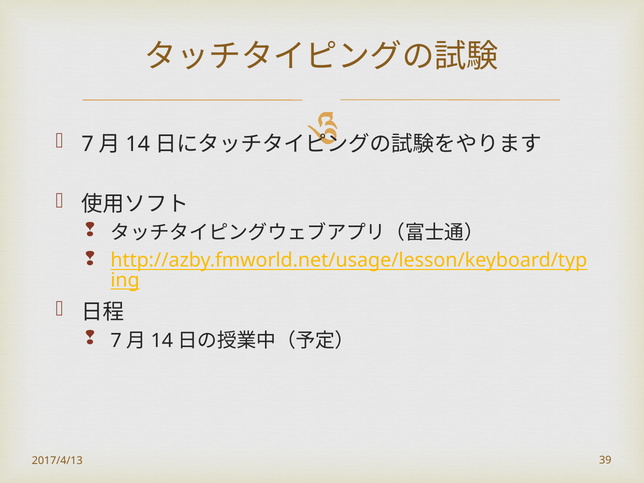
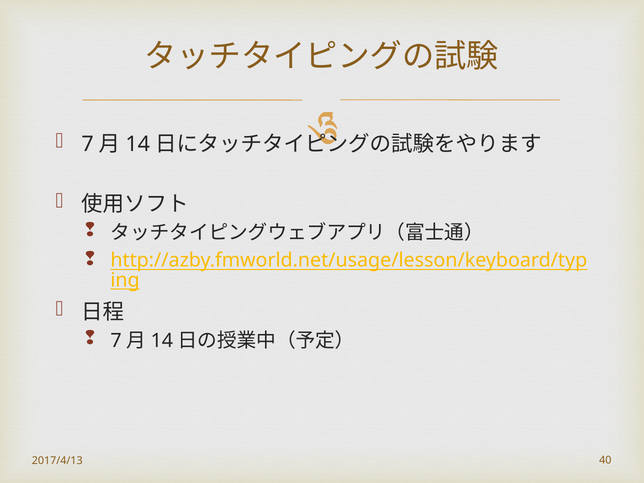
39: 39 -> 40
